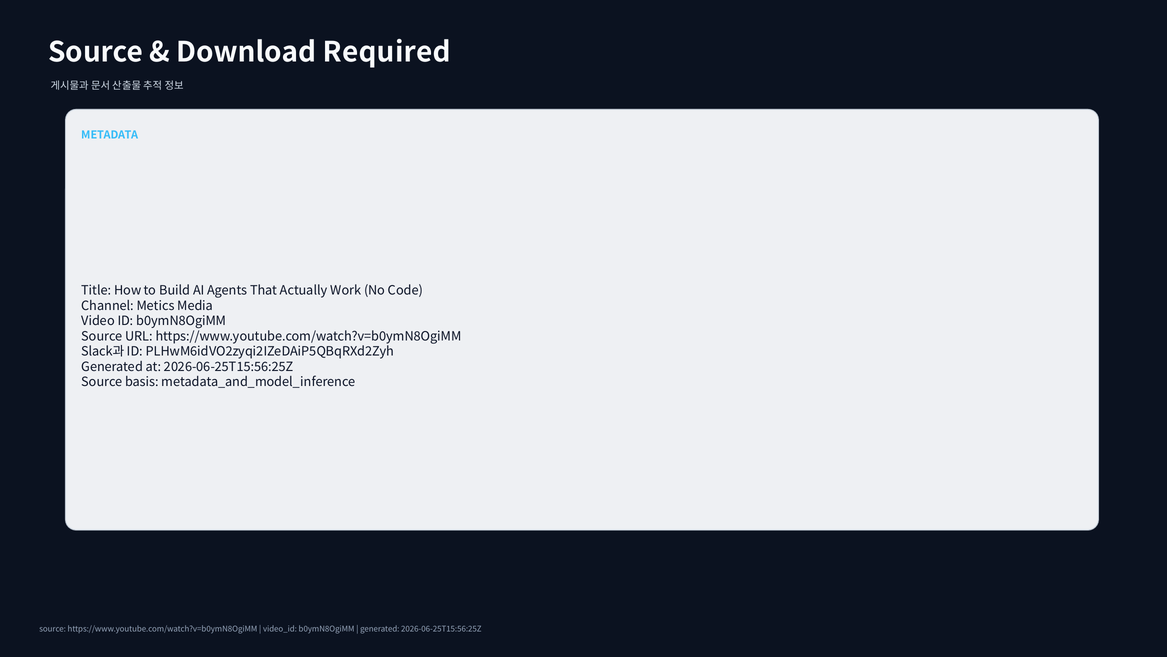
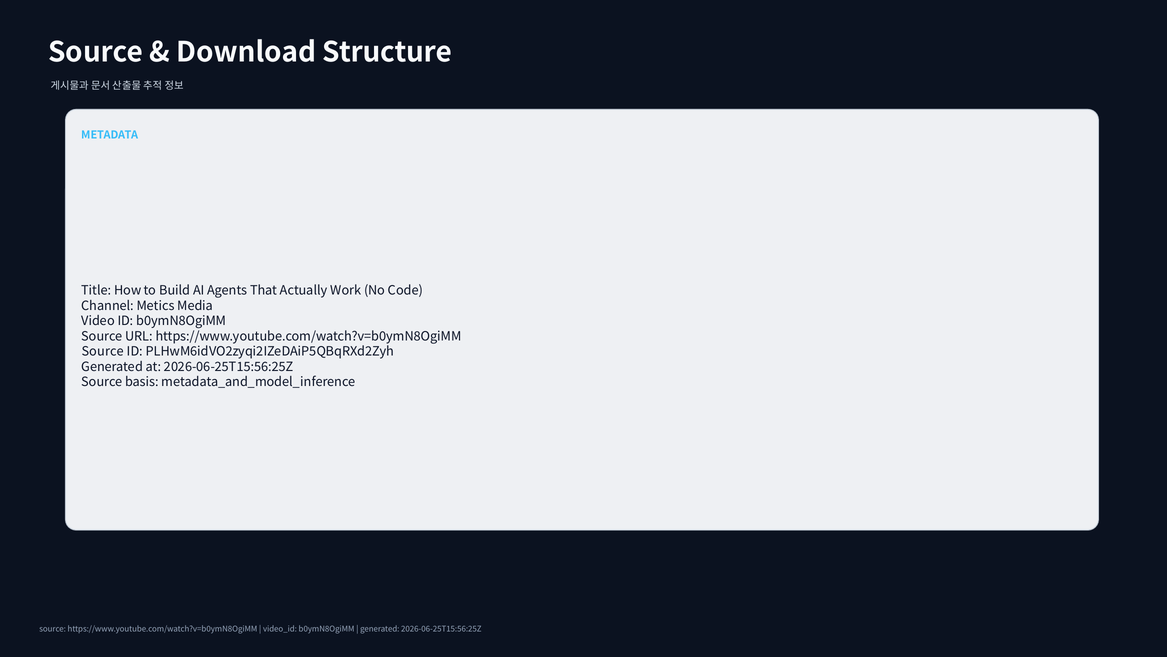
Required: Required -> Structure
Slack과 at (103, 351): Slack과 -> Source
